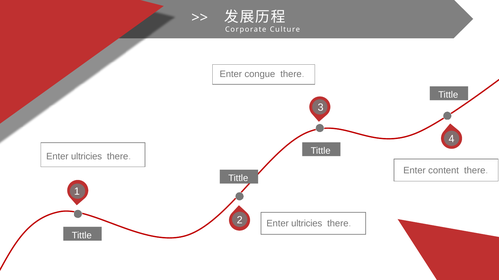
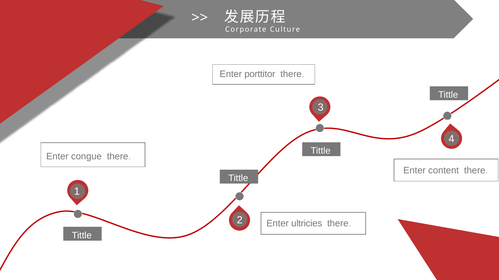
congue: congue -> porttitor
ultricies at (86, 157): ultricies -> congue
